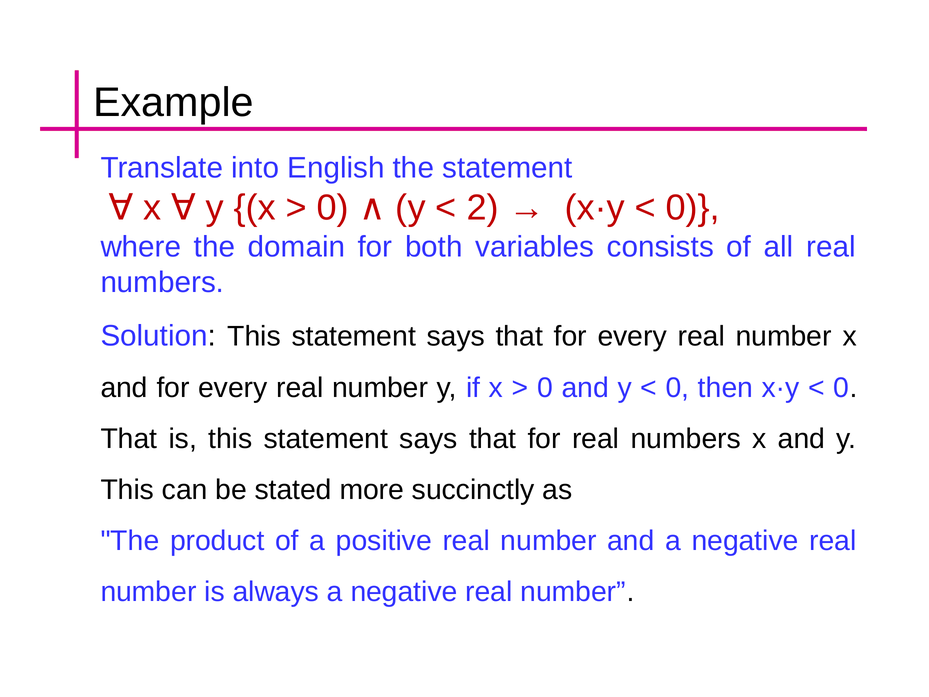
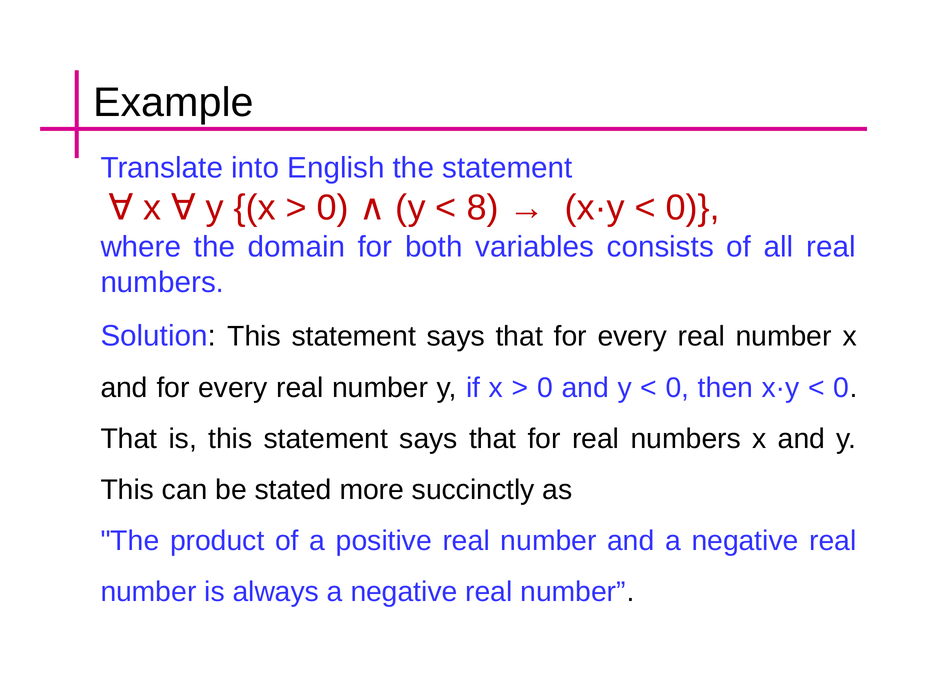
2: 2 -> 8
